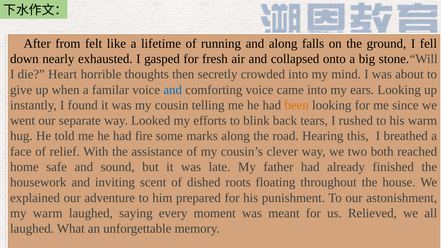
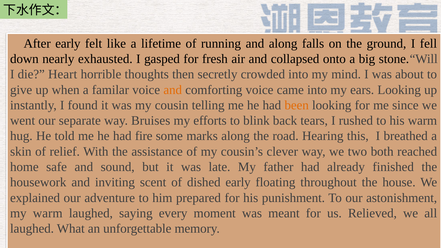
After from: from -> early
and at (173, 90) colour: blue -> orange
Looked: Looked -> Bruises
face: face -> skin
dished roots: roots -> early
